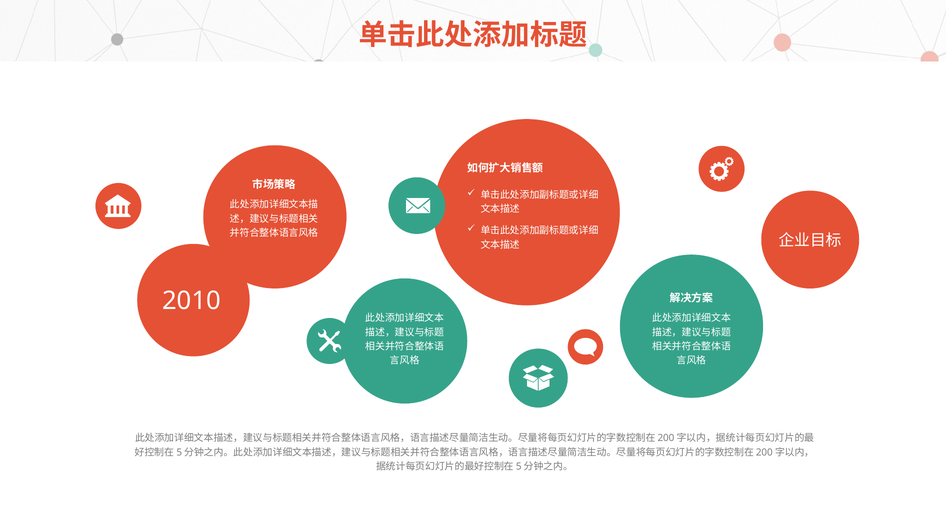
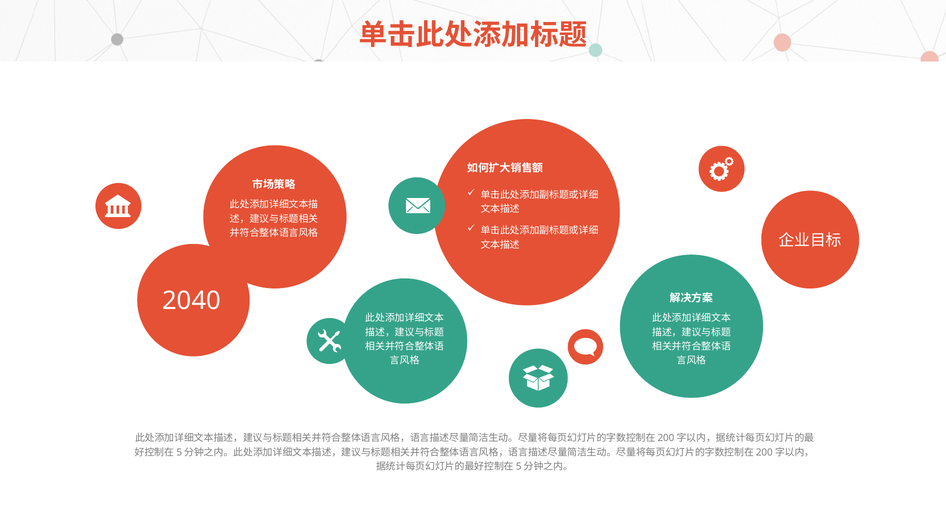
2010: 2010 -> 2040
